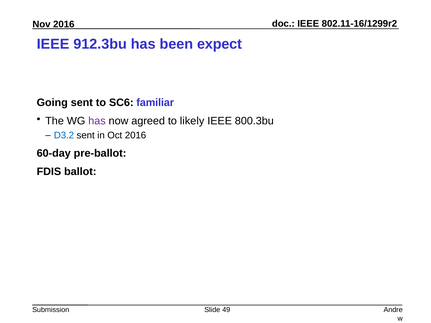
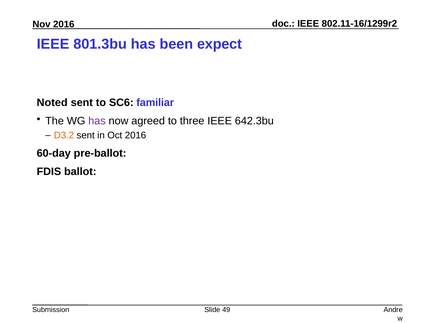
912.3bu: 912.3bu -> 801.3bu
Going: Going -> Noted
likely: likely -> three
800.3bu: 800.3bu -> 642.3bu
D3.2 colour: blue -> orange
